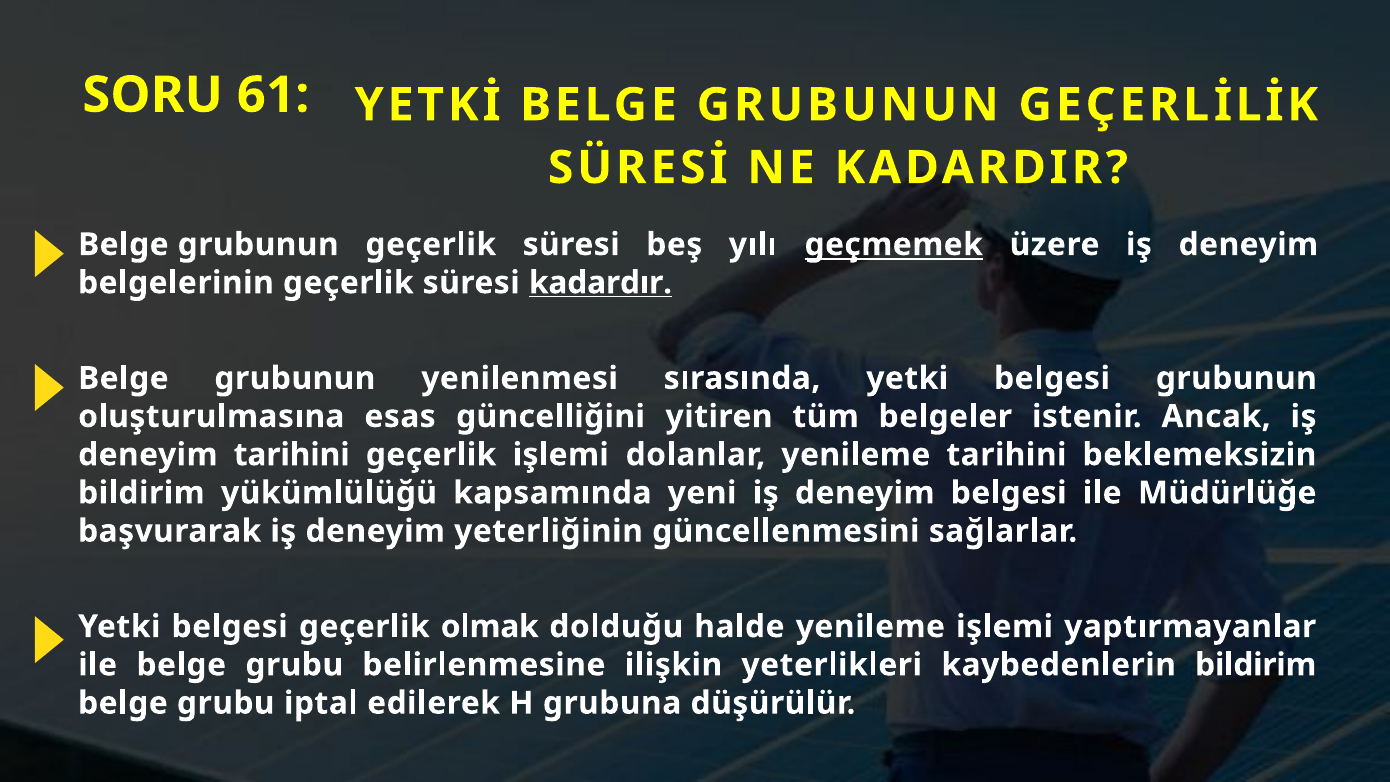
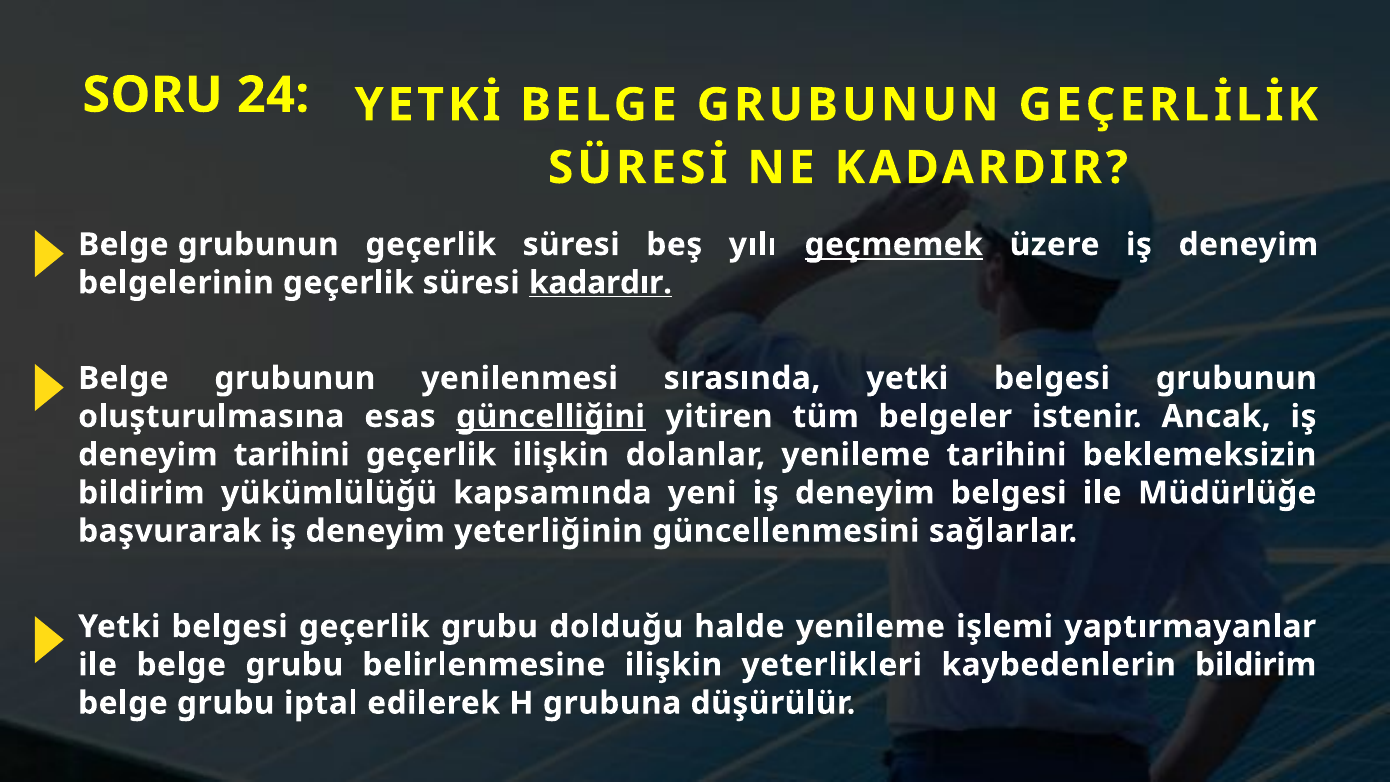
61: 61 -> 24
güncelliğini underline: none -> present
geçerlik işlemi: işlemi -> ilişkin
geçerlik olmak: olmak -> grubu
